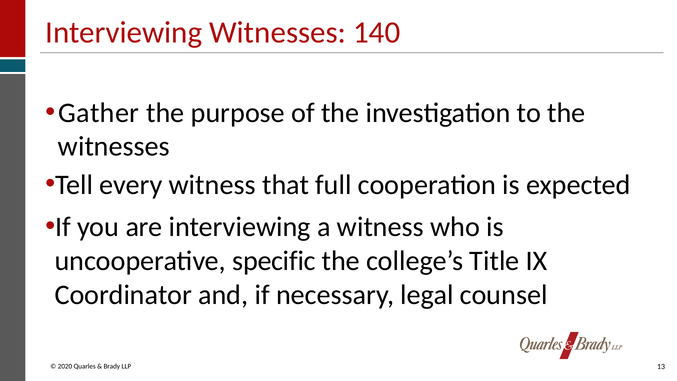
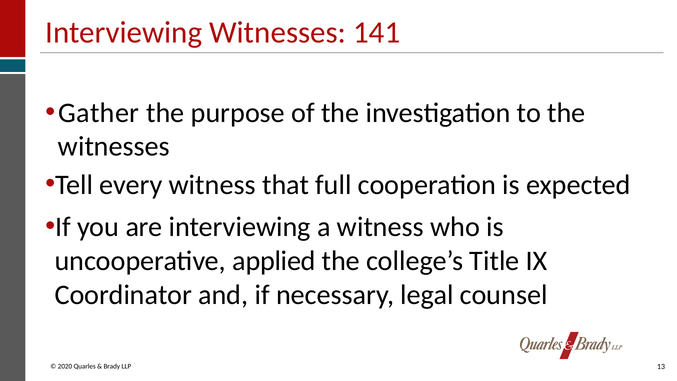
140: 140 -> 141
specific: specific -> applied
